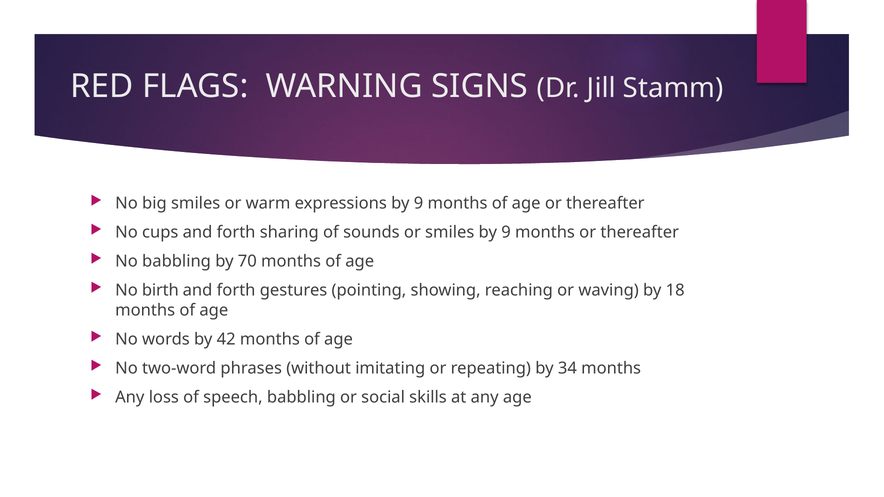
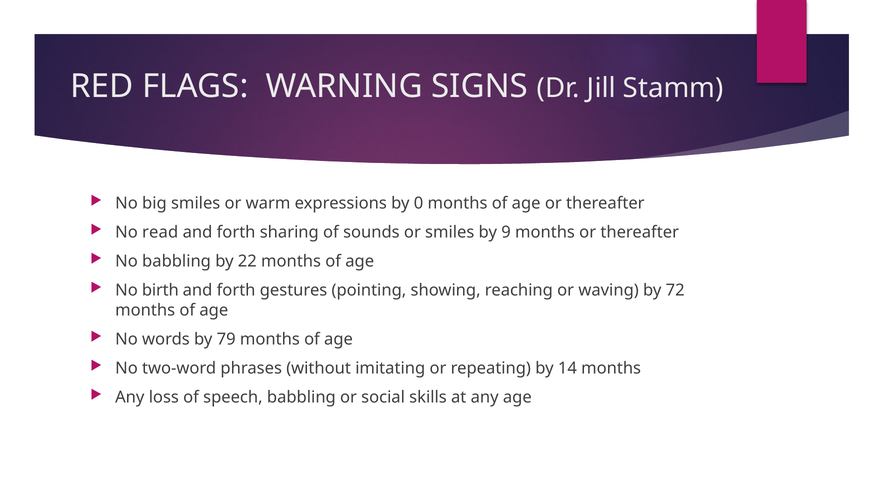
expressions by 9: 9 -> 0
cups: cups -> read
70: 70 -> 22
18: 18 -> 72
42: 42 -> 79
34: 34 -> 14
